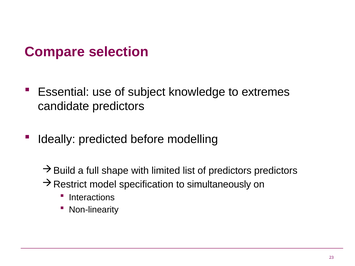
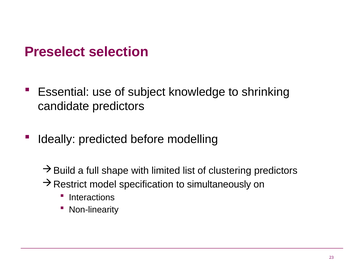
Compare: Compare -> Preselect
extremes: extremes -> shrinking
of predictors: predictors -> clustering
